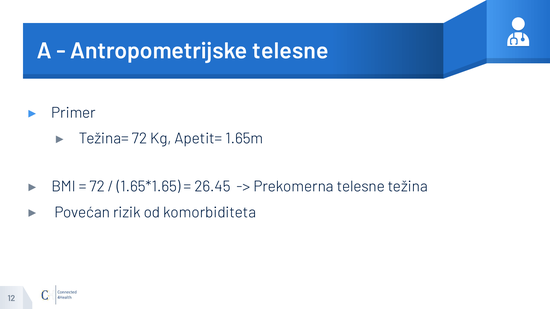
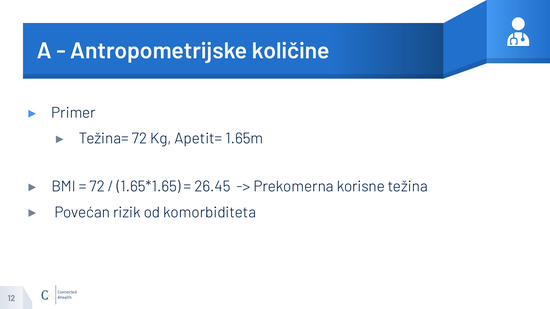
Antropometrijske telesne: telesne -> količine
Prekomerna telesne: telesne -> korisne
